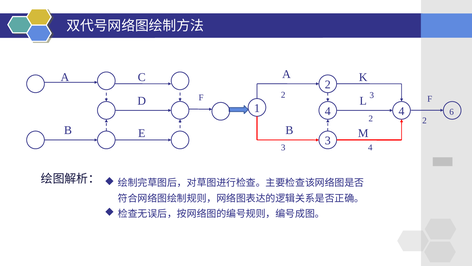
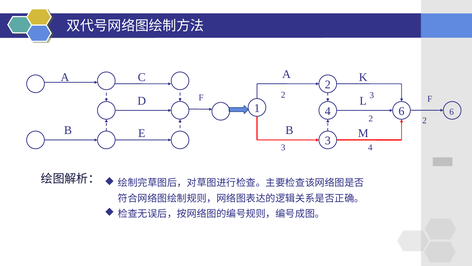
4 4: 4 -> 6
